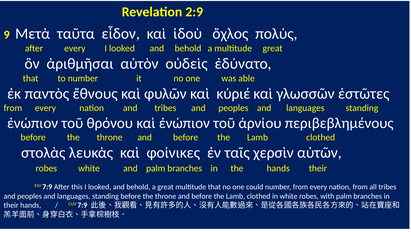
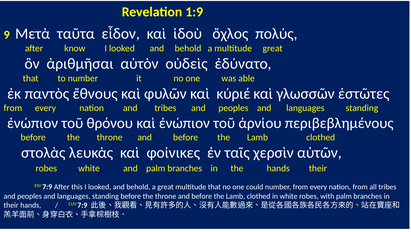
2:9: 2:9 -> 1:9
after every: every -> know
